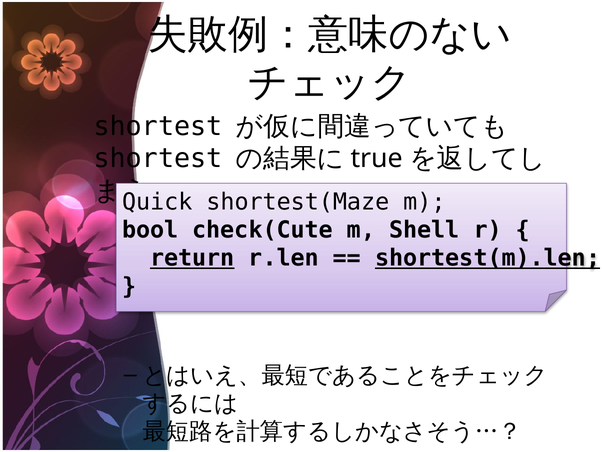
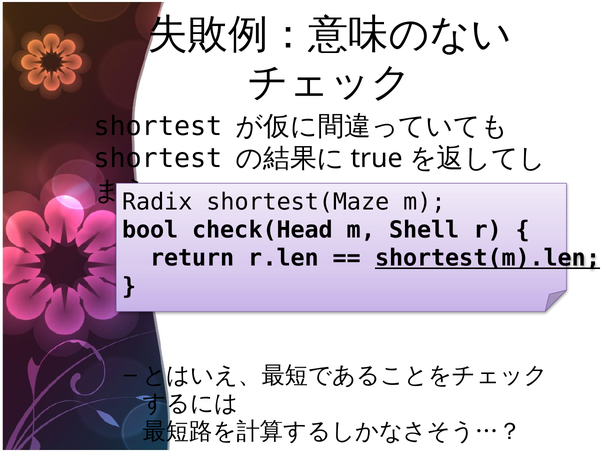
Quick: Quick -> Radix
check(Cute: check(Cute -> check(Head
return underline: present -> none
